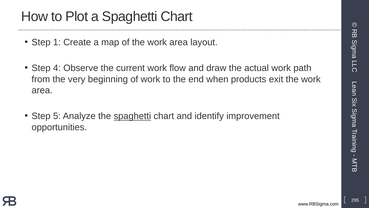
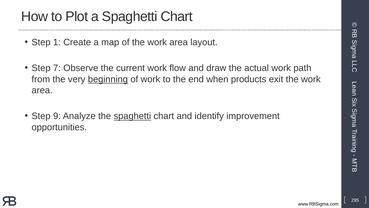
4: 4 -> 7
beginning underline: none -> present
5: 5 -> 9
